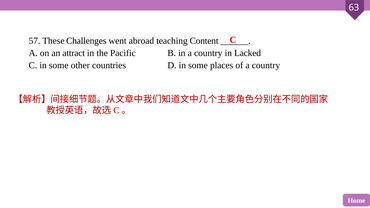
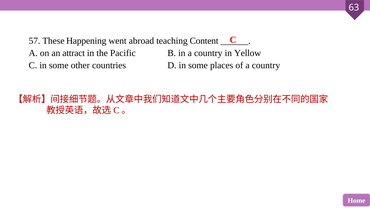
Challenges: Challenges -> Happening
Lacked: Lacked -> Yellow
